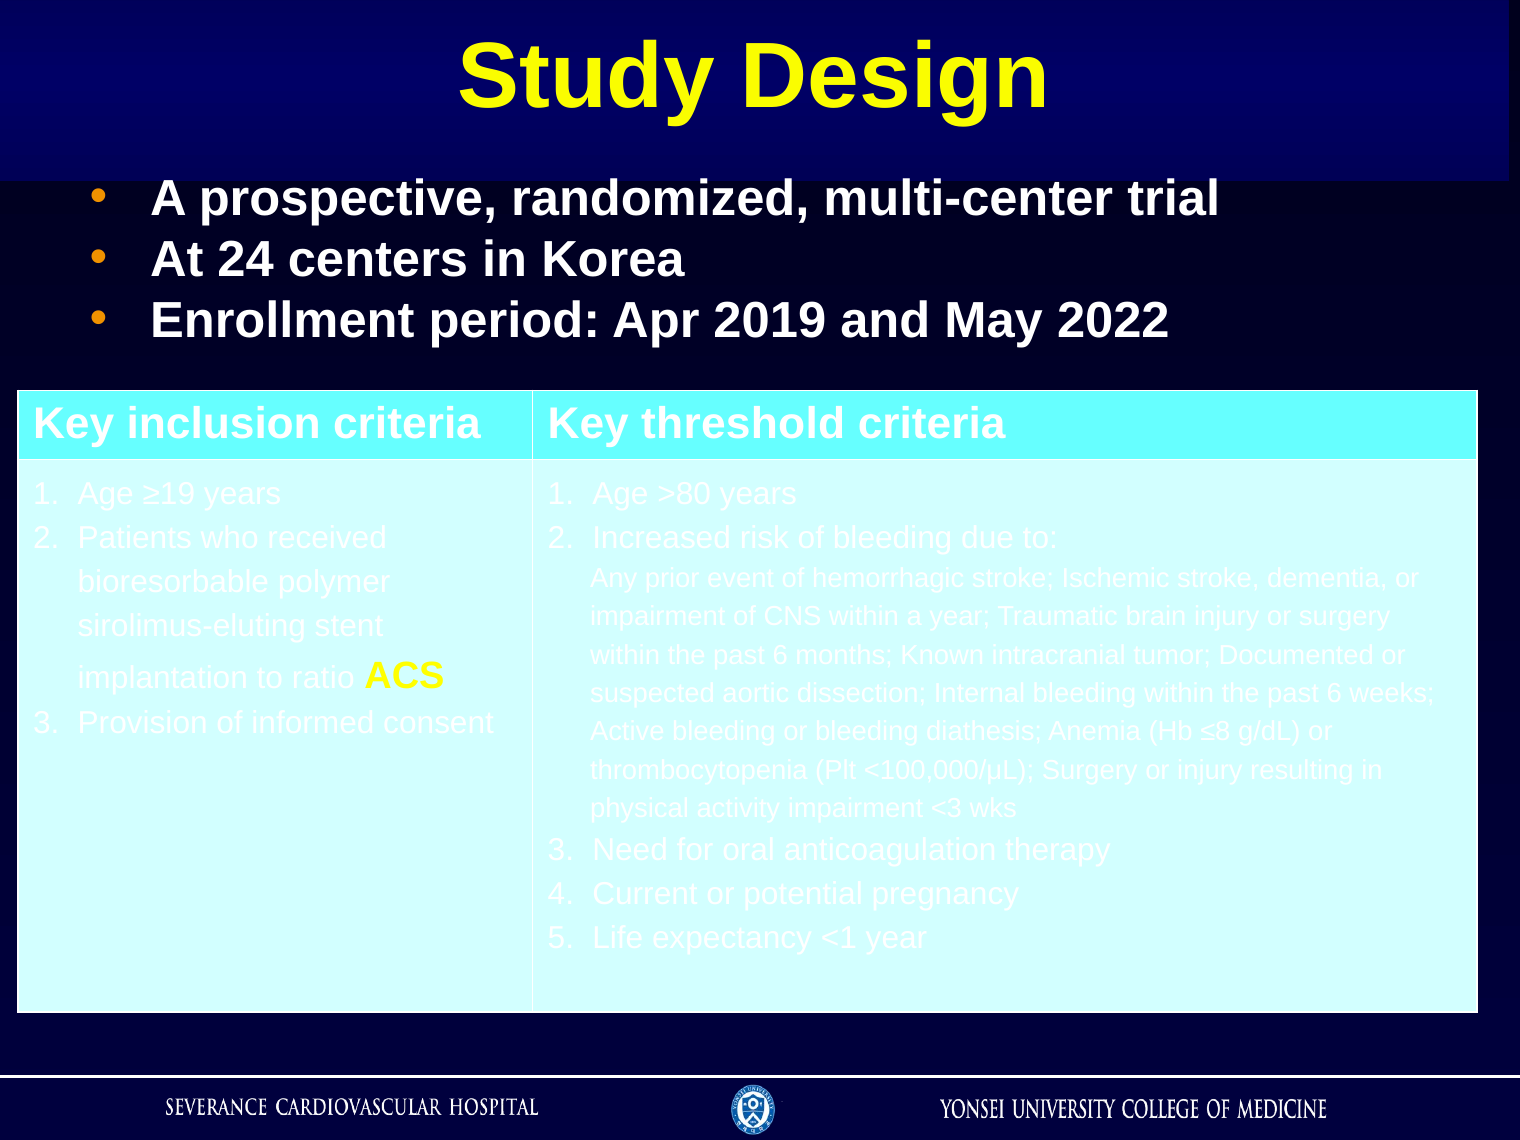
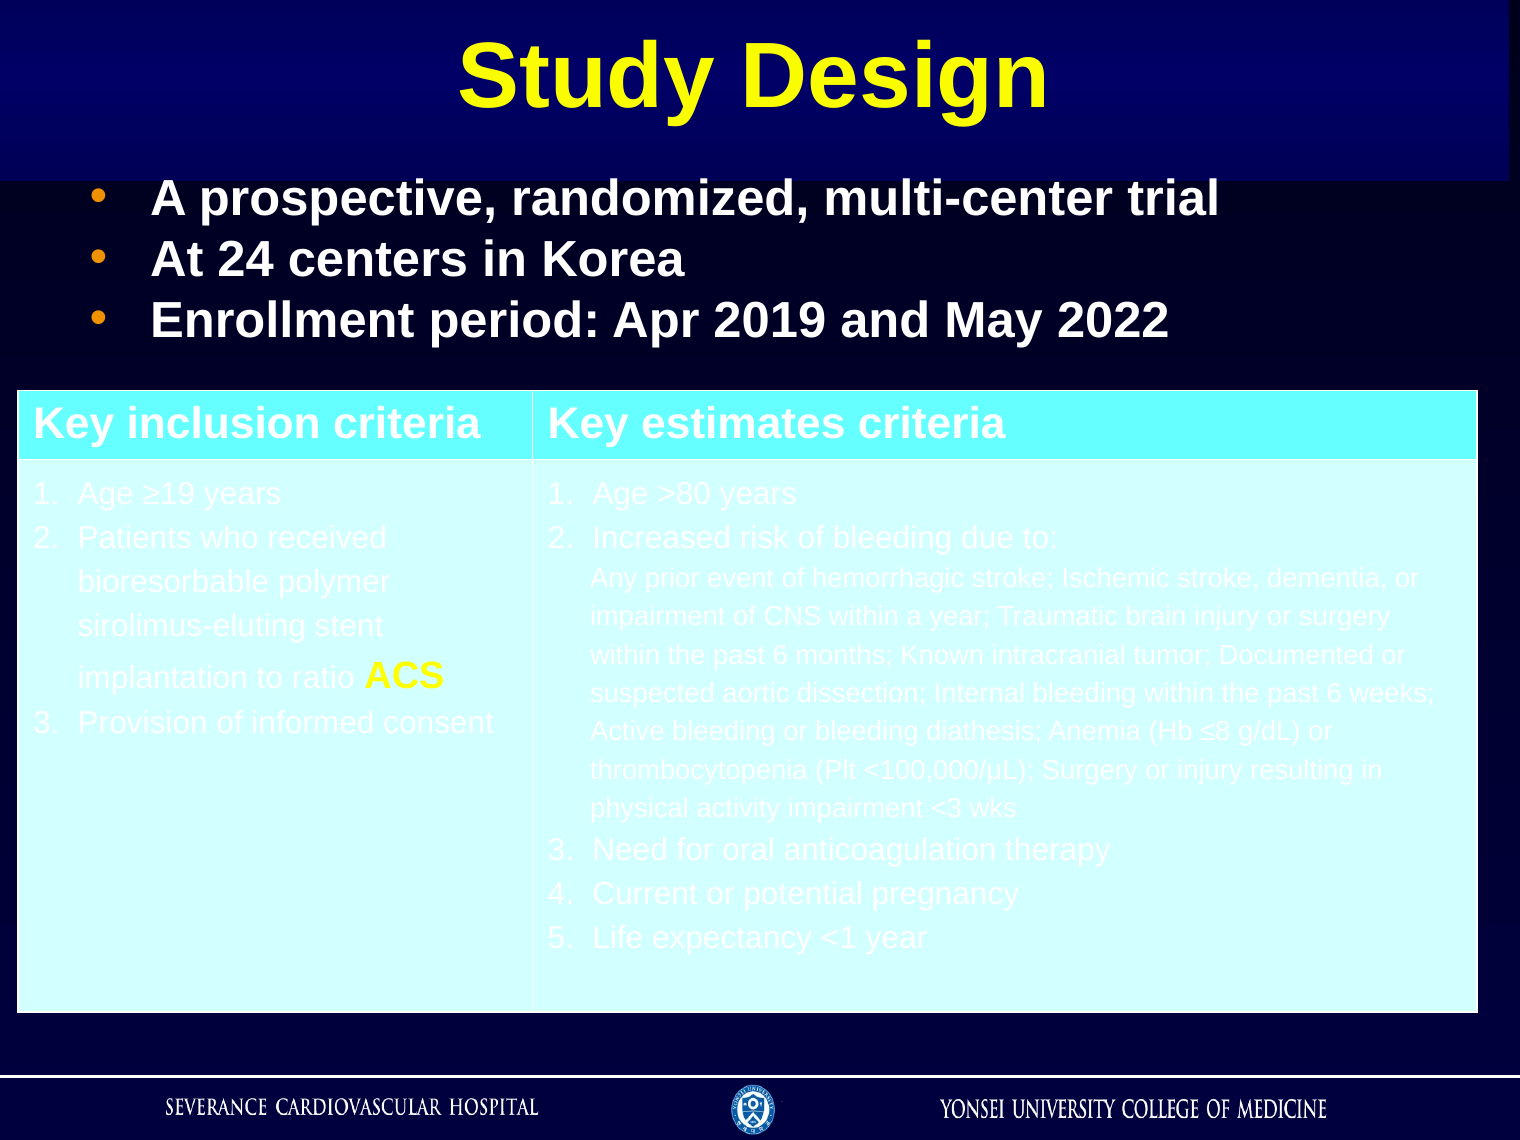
threshold: threshold -> estimates
